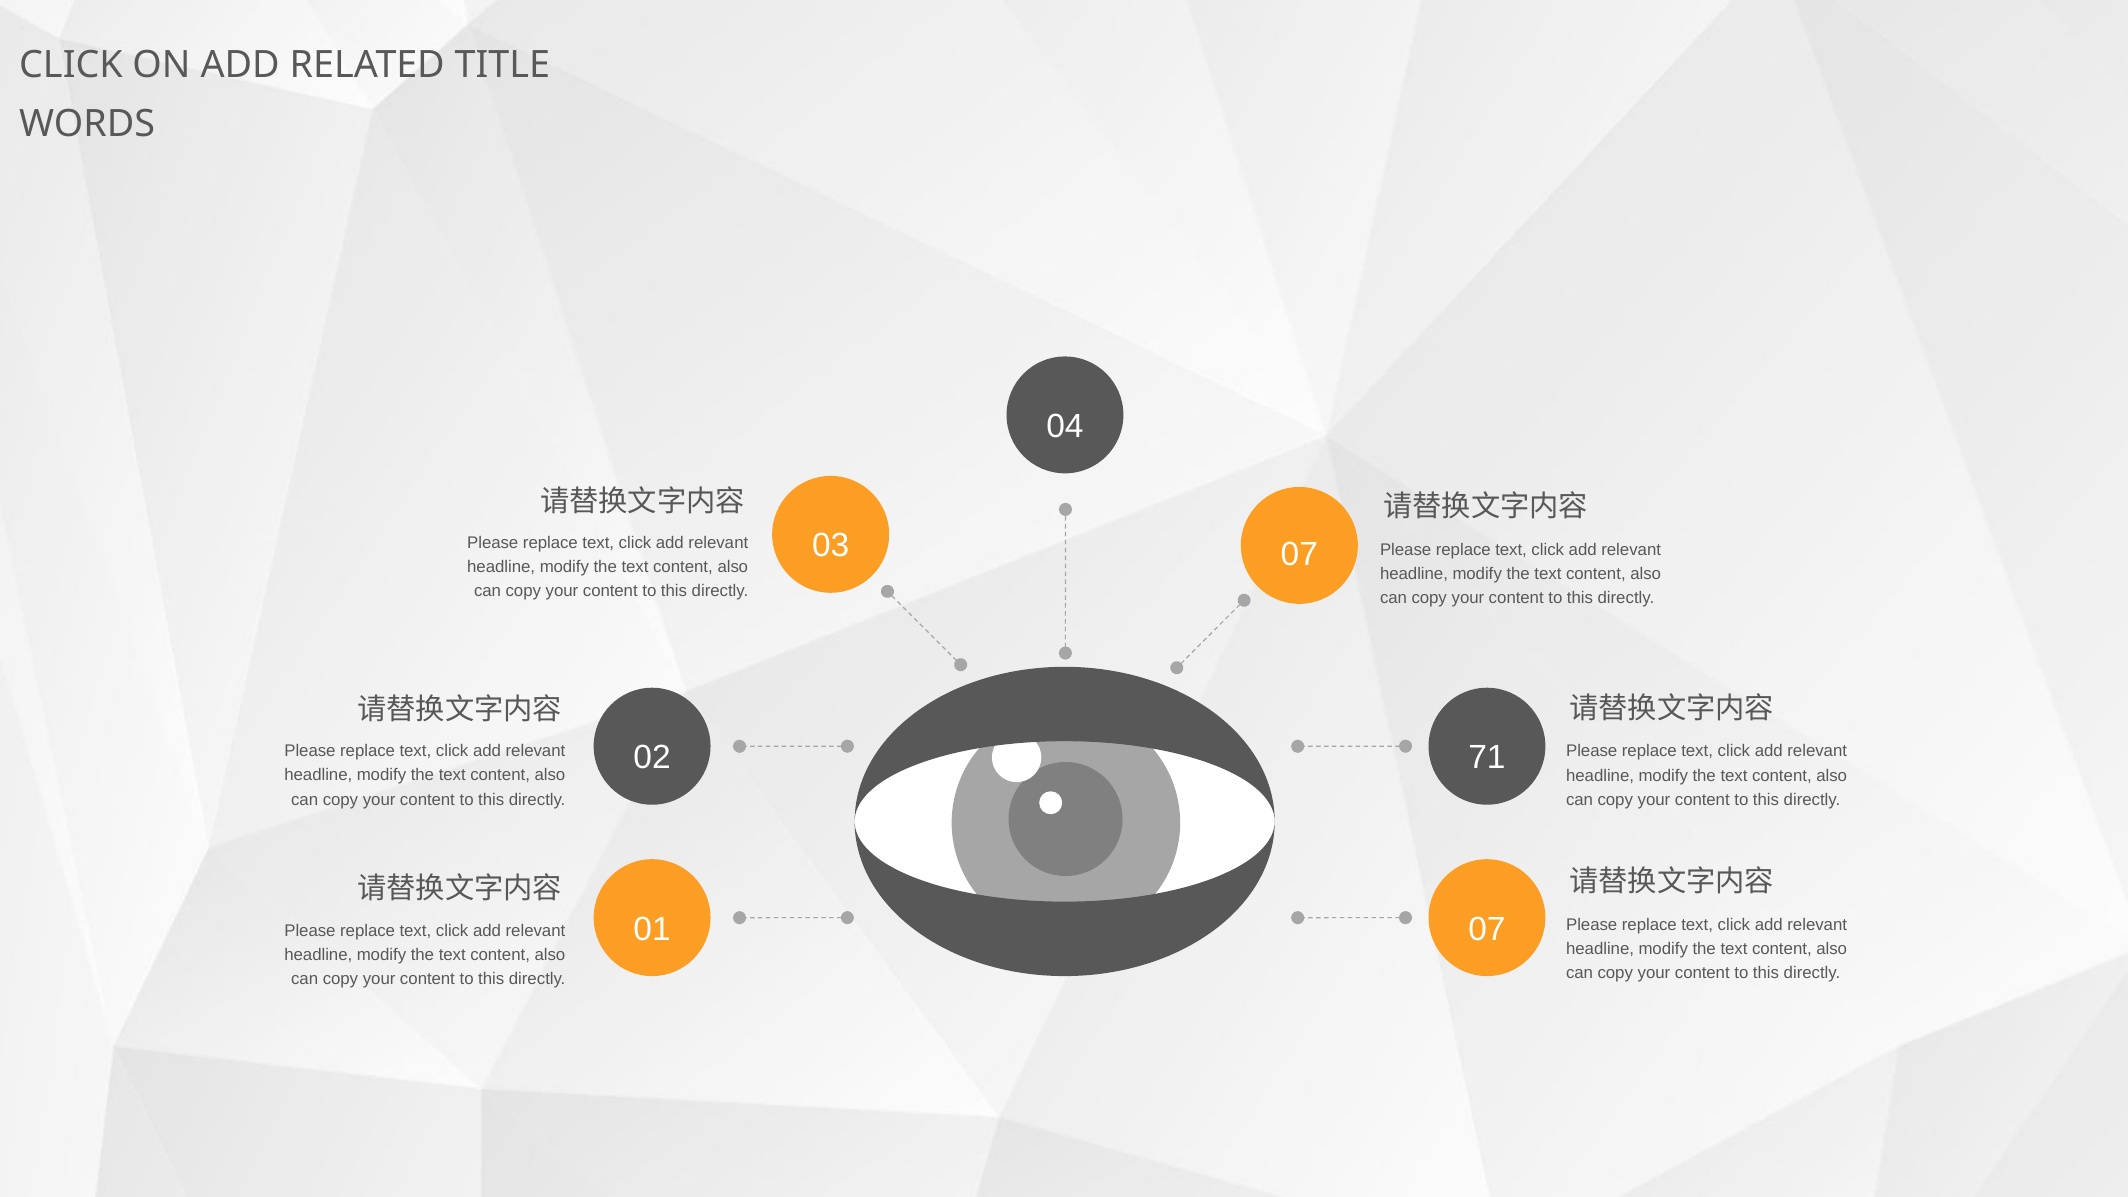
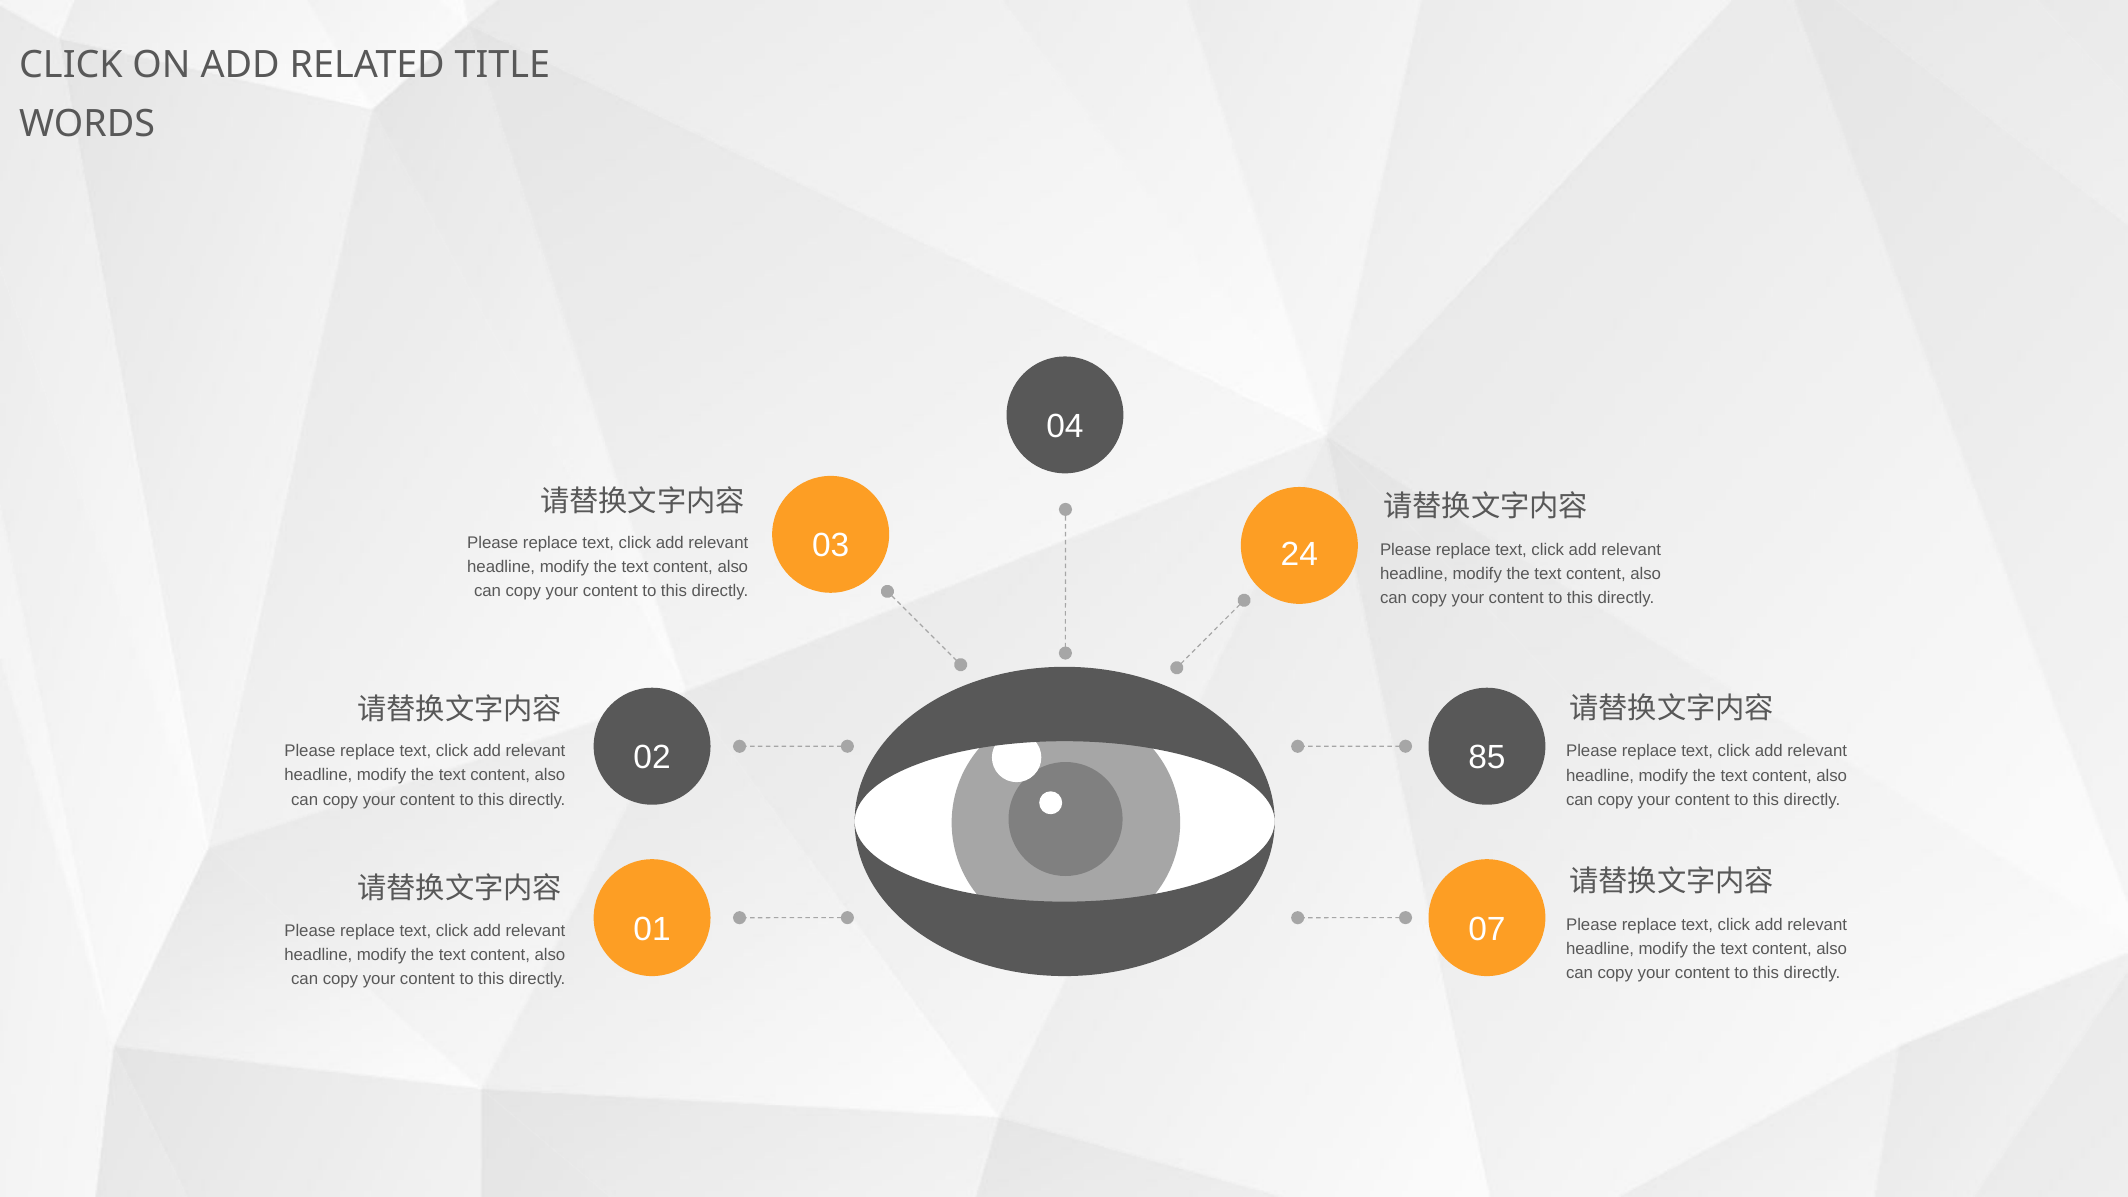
03 07: 07 -> 24
71: 71 -> 85
